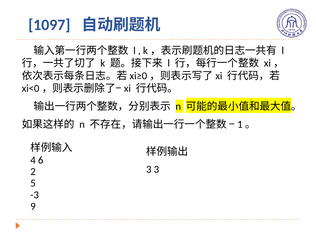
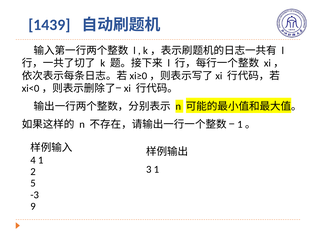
1097: 1097 -> 1439
4 6: 6 -> 1
3 3: 3 -> 1
